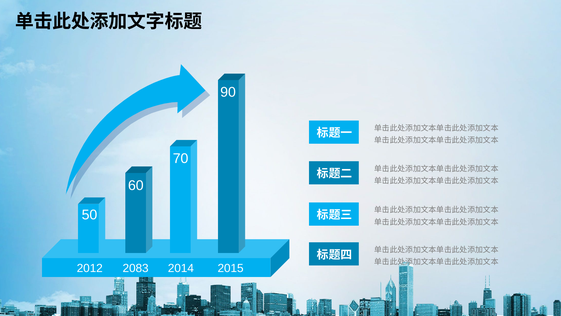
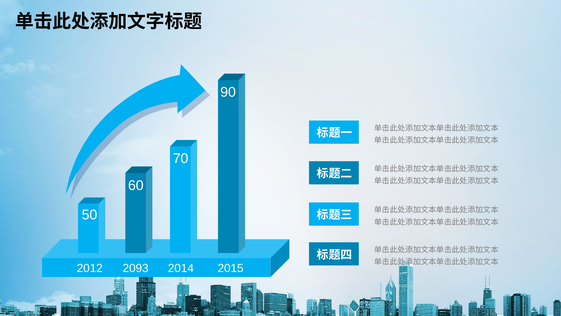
2083: 2083 -> 2093
